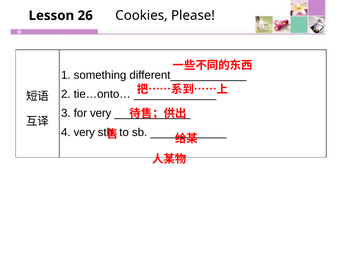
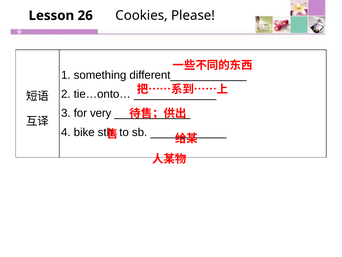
4 very: very -> bike
